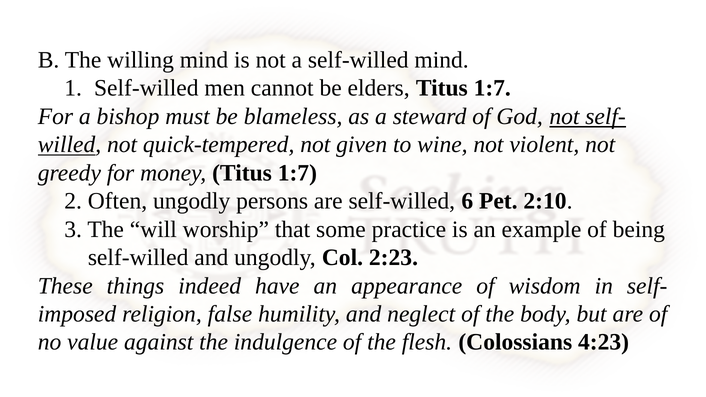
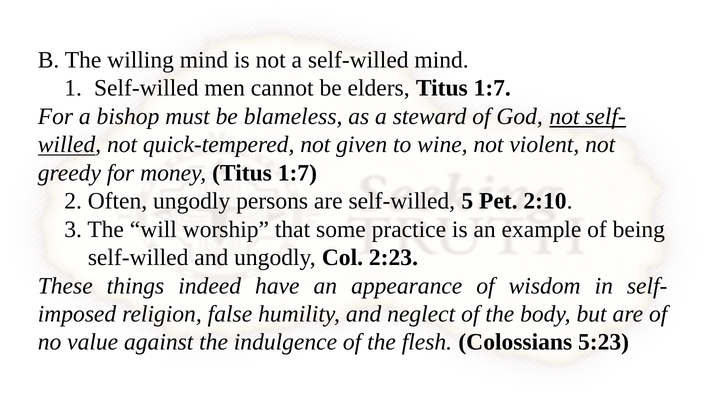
6: 6 -> 5
4:23: 4:23 -> 5:23
